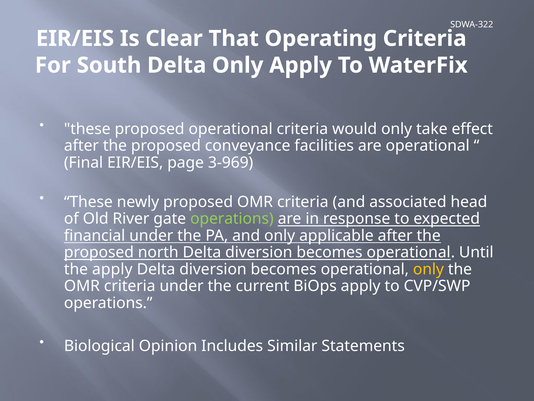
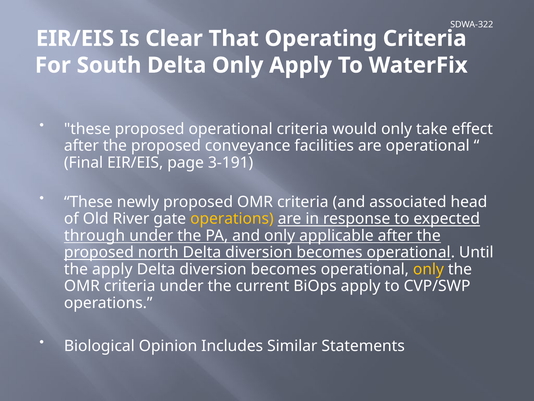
3-969: 3-969 -> 3-191
operations at (232, 218) colour: light green -> yellow
financial: financial -> through
